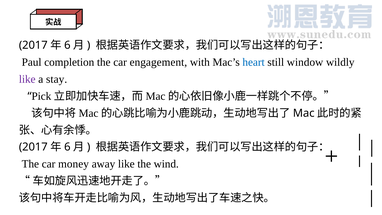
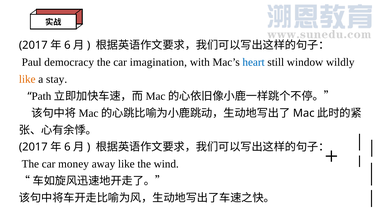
completion: completion -> democracy
engagement: engagement -> imagination
like at (27, 79) colour: purple -> orange
Pick: Pick -> Path
